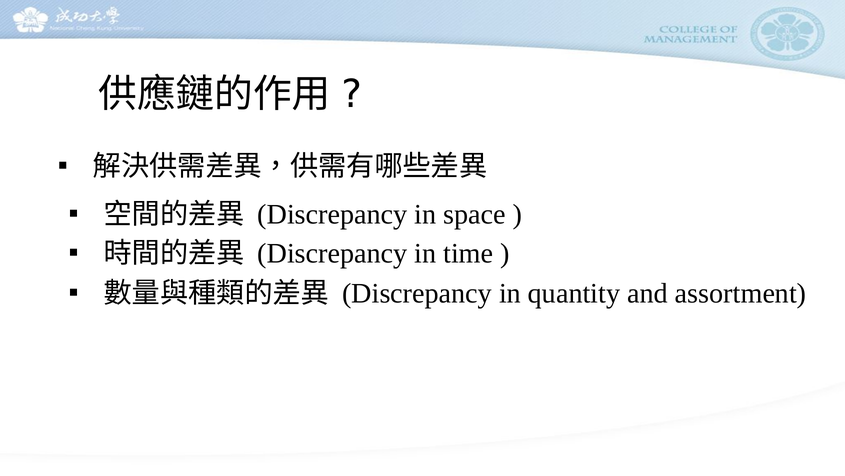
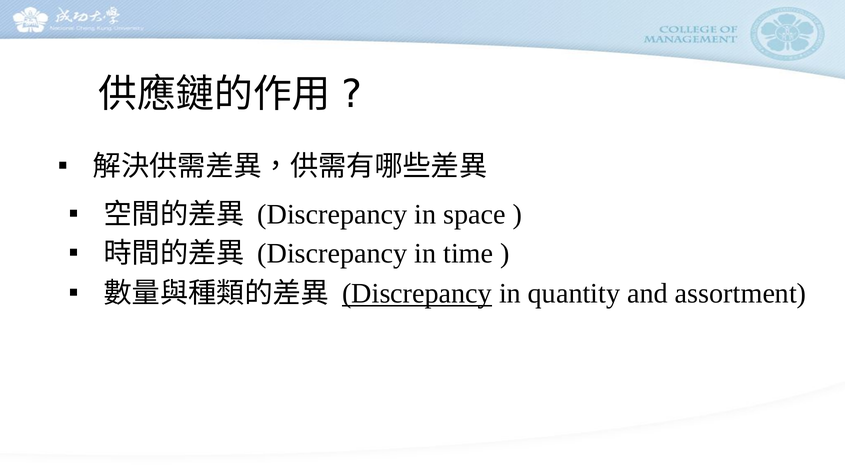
Discrepancy at (417, 293) underline: none -> present
